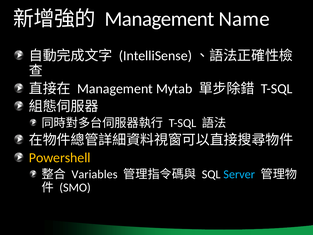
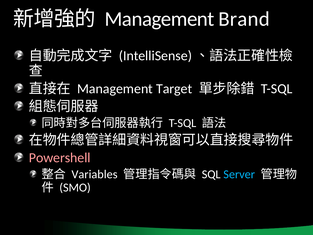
Name: Name -> Brand
Mytab: Mytab -> Target
Powershell colour: yellow -> pink
